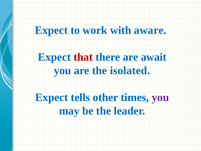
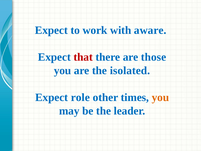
await: await -> those
tells: tells -> role
you at (160, 97) colour: purple -> orange
